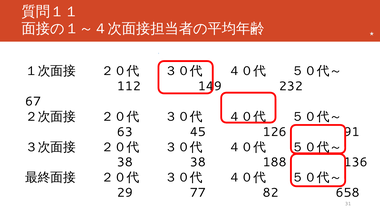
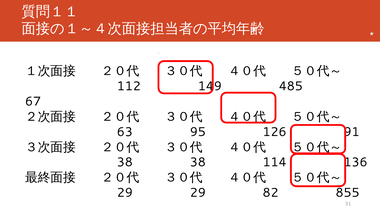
232: 232 -> 485
45: 45 -> 95
188: 188 -> 114
29 77: 77 -> 29
658: 658 -> 855
